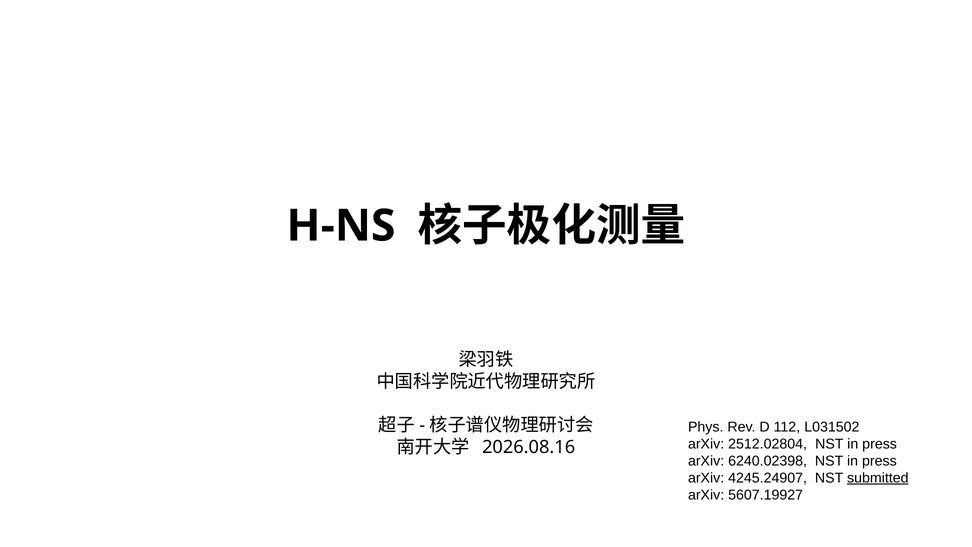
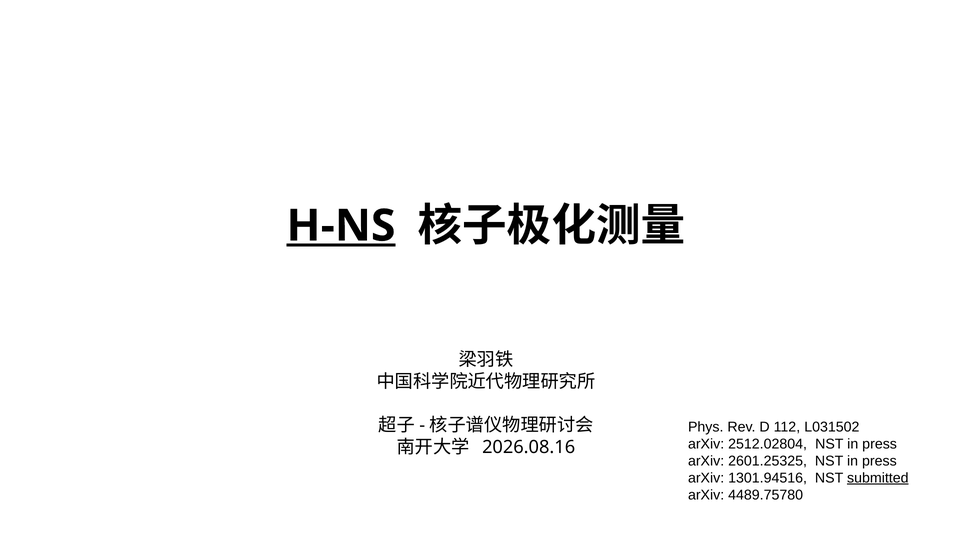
H-NS underline: none -> present
6240.02398: 6240.02398 -> 2601.25325
4245.24907: 4245.24907 -> 1301.94516
5607.19927: 5607.19927 -> 4489.75780
